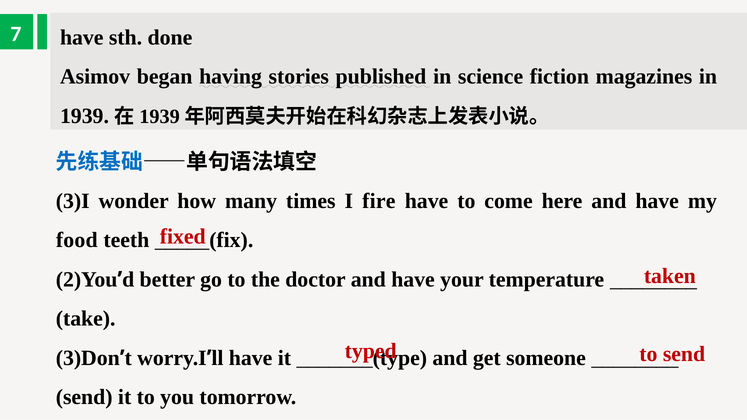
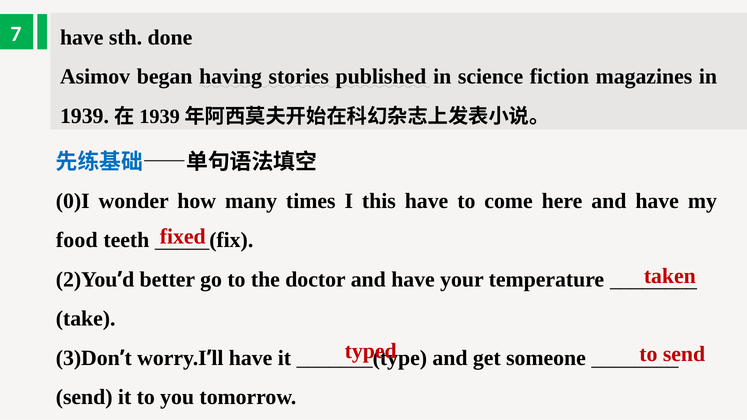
3)I: 3)I -> 0)I
fire: fire -> this
